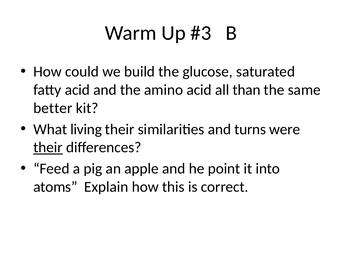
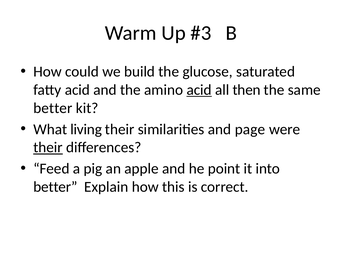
acid at (199, 90) underline: none -> present
than: than -> then
turns: turns -> page
atoms at (55, 187): atoms -> better
